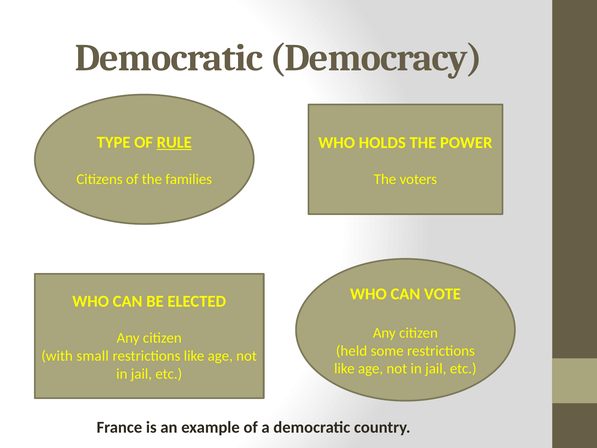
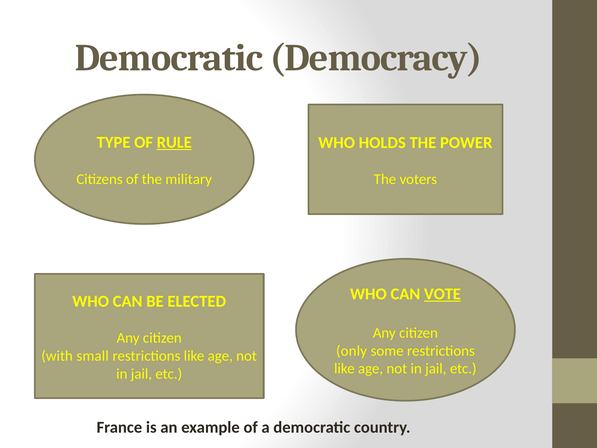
families: families -> military
VOTE underline: none -> present
held: held -> only
